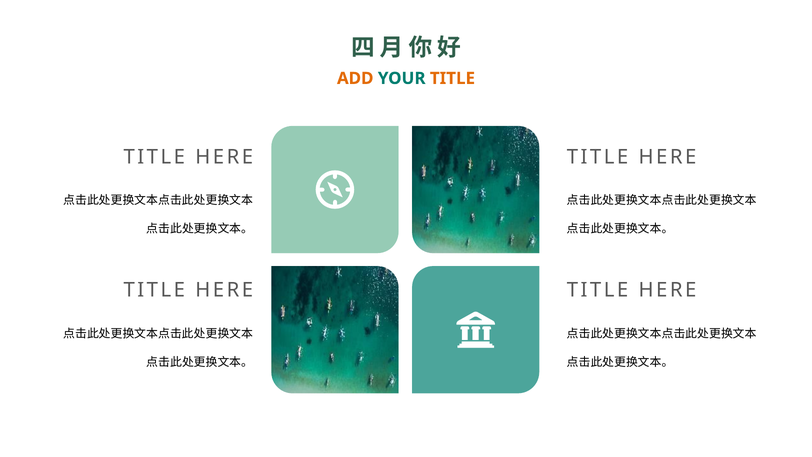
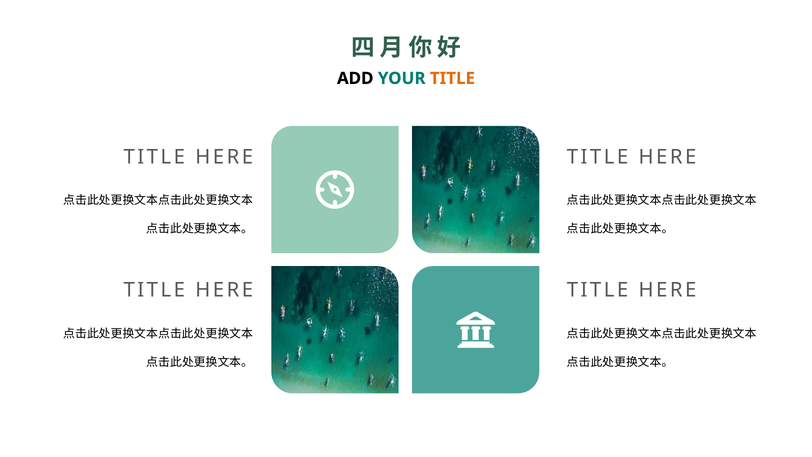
ADD colour: orange -> black
